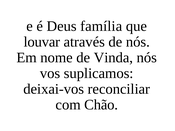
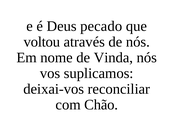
família: família -> pecado
louvar: louvar -> voltou
